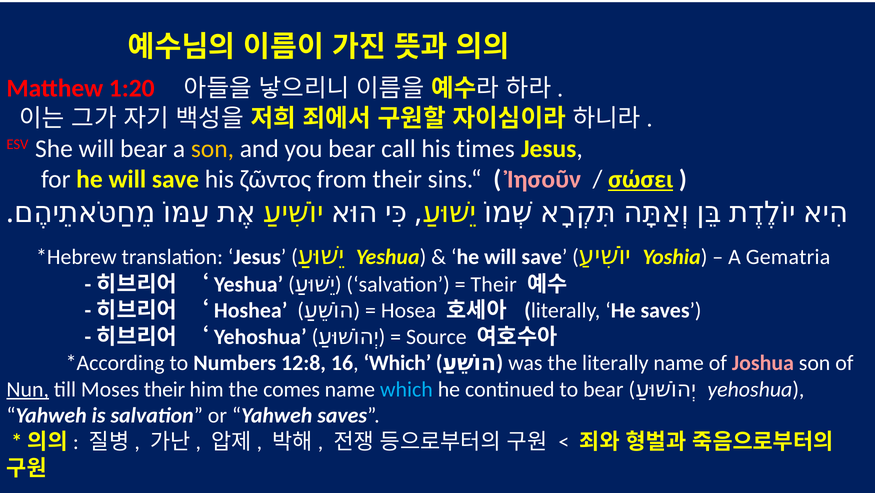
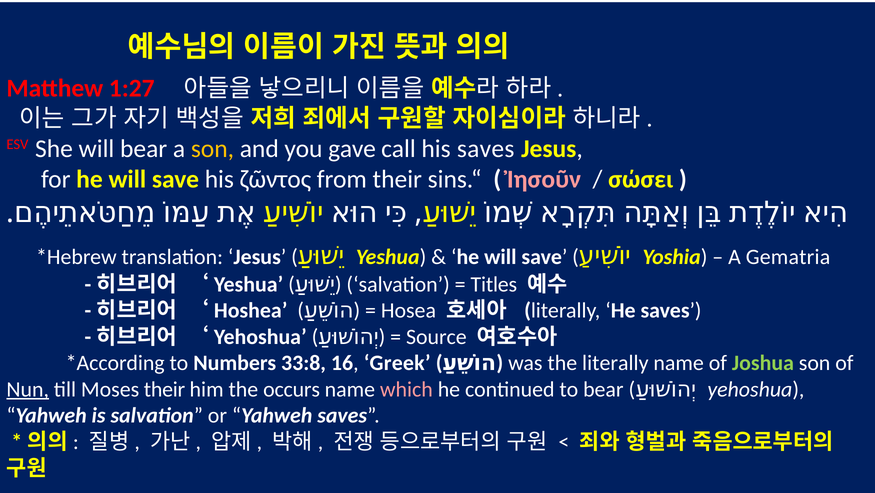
1:20: 1:20 -> 1:27
you bear: bear -> gave
his times: times -> saves
σώσει underline: present -> none
Their at (494, 284): Their -> Titles
12:8: 12:8 -> 33:8
16 Which: Which -> Greek
Joshua colour: pink -> light green
comes: comes -> occurs
which at (406, 389) colour: light blue -> pink
